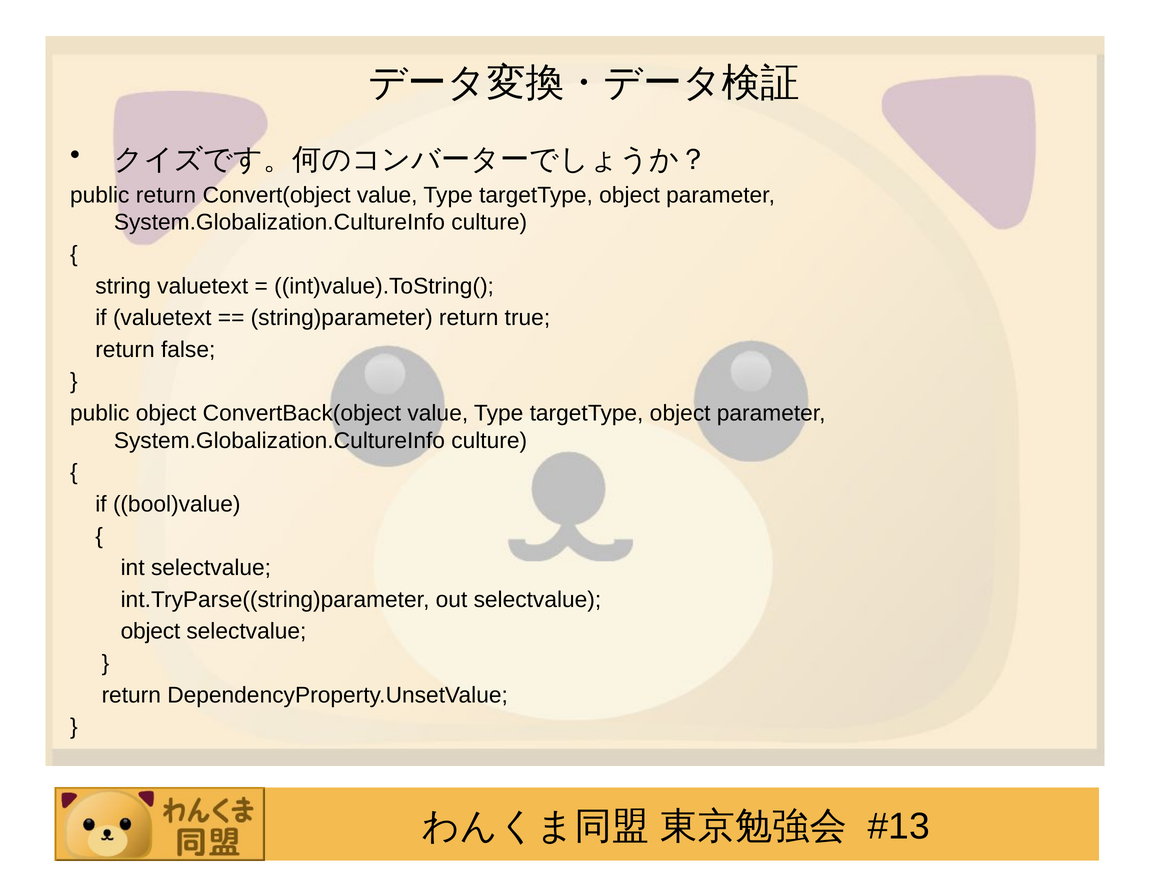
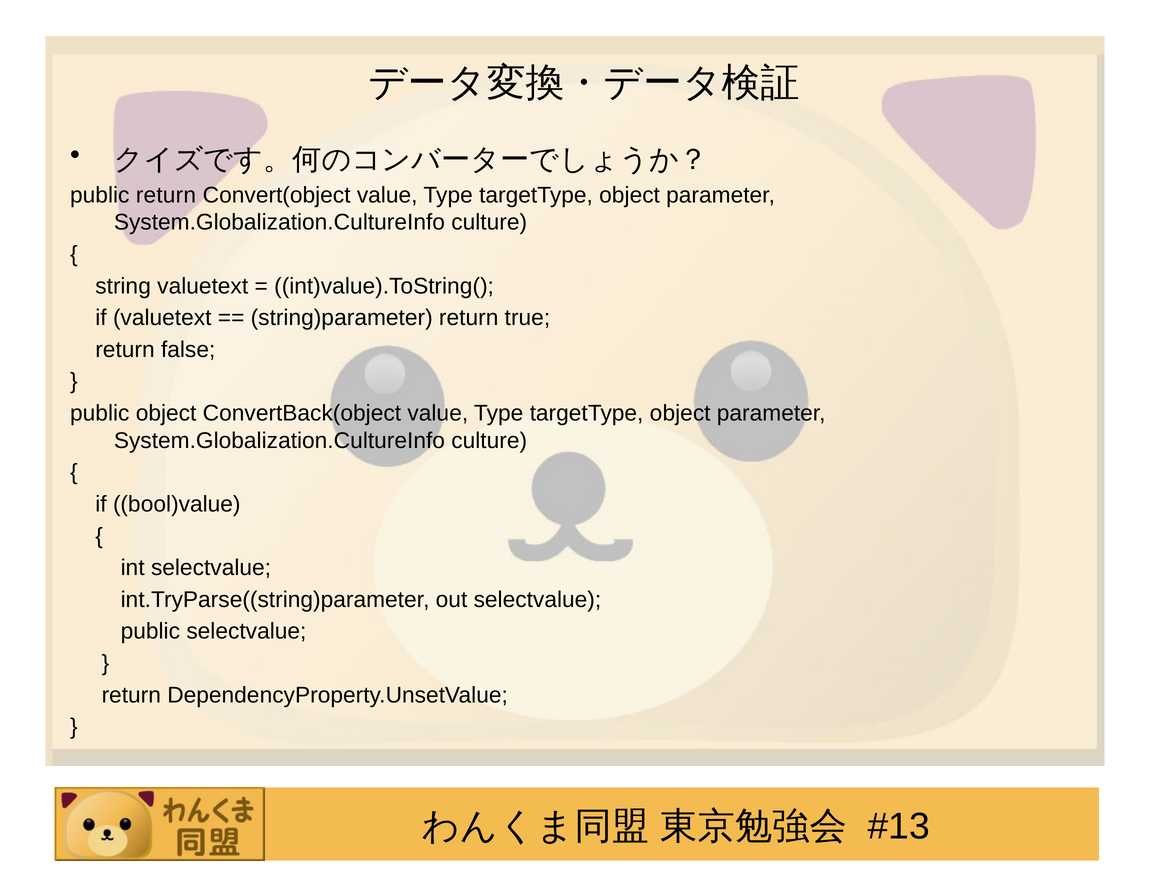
object at (150, 632): object -> public
